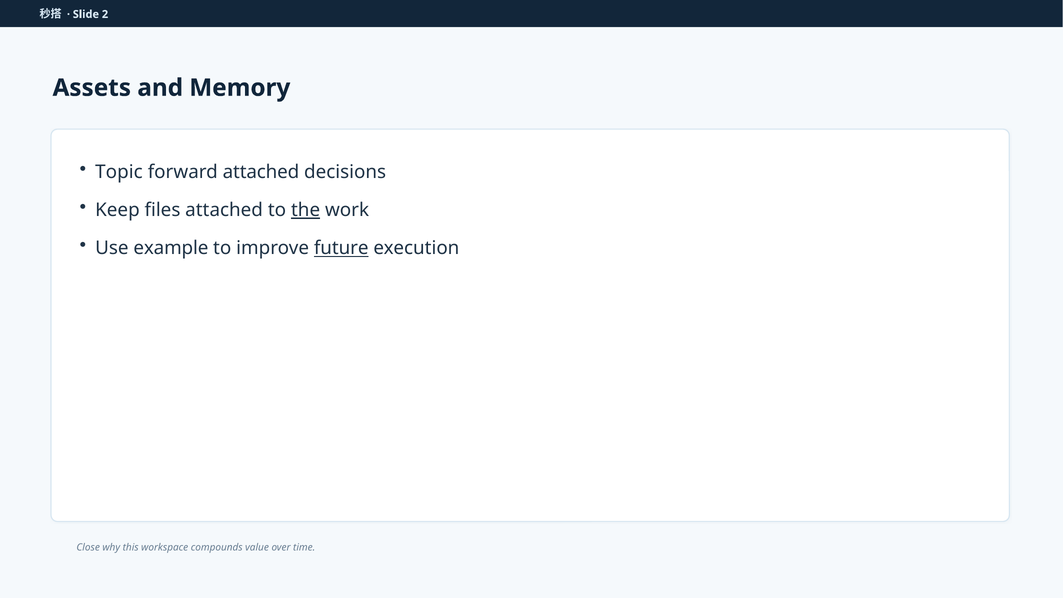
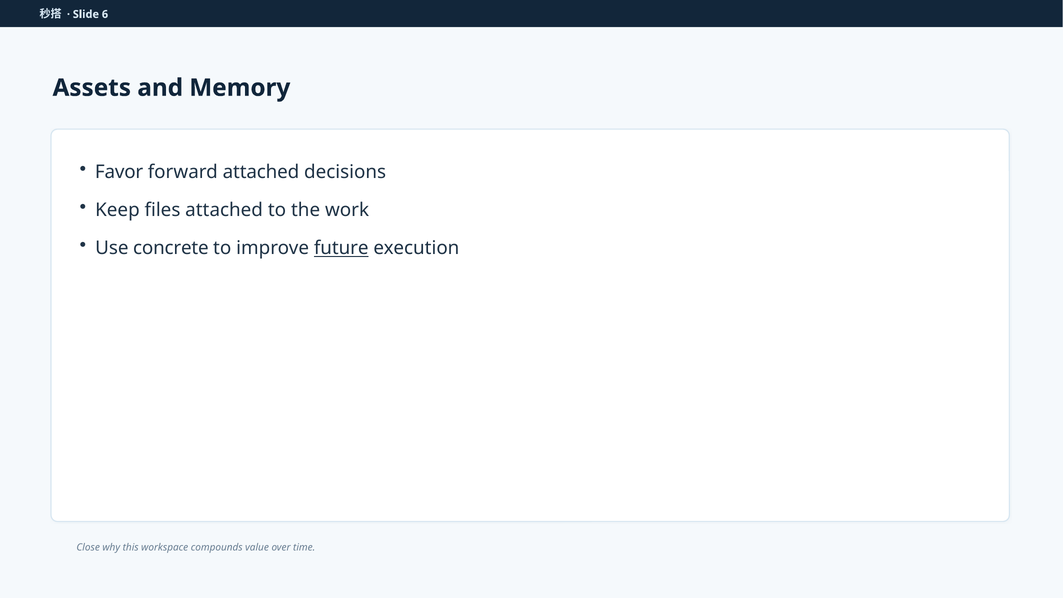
2: 2 -> 6
Topic: Topic -> Favor
the underline: present -> none
example: example -> concrete
